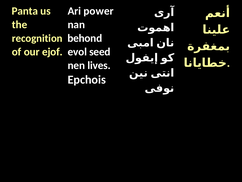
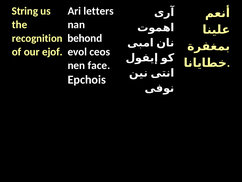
Panta: Panta -> String
power: power -> letters
seed: seed -> ceos
lives: lives -> face
